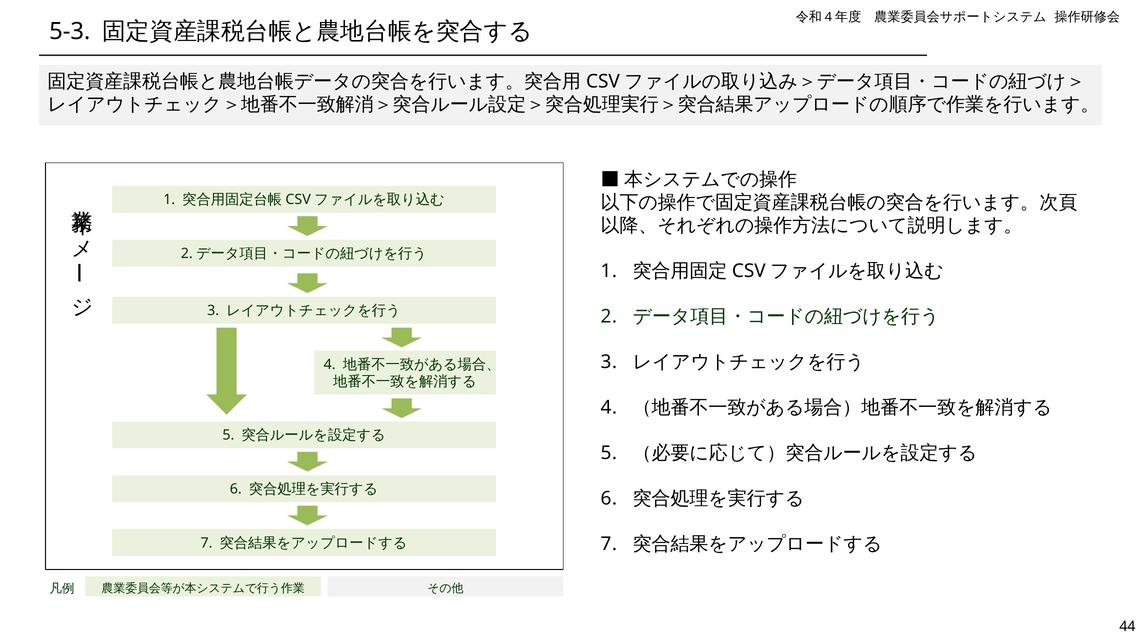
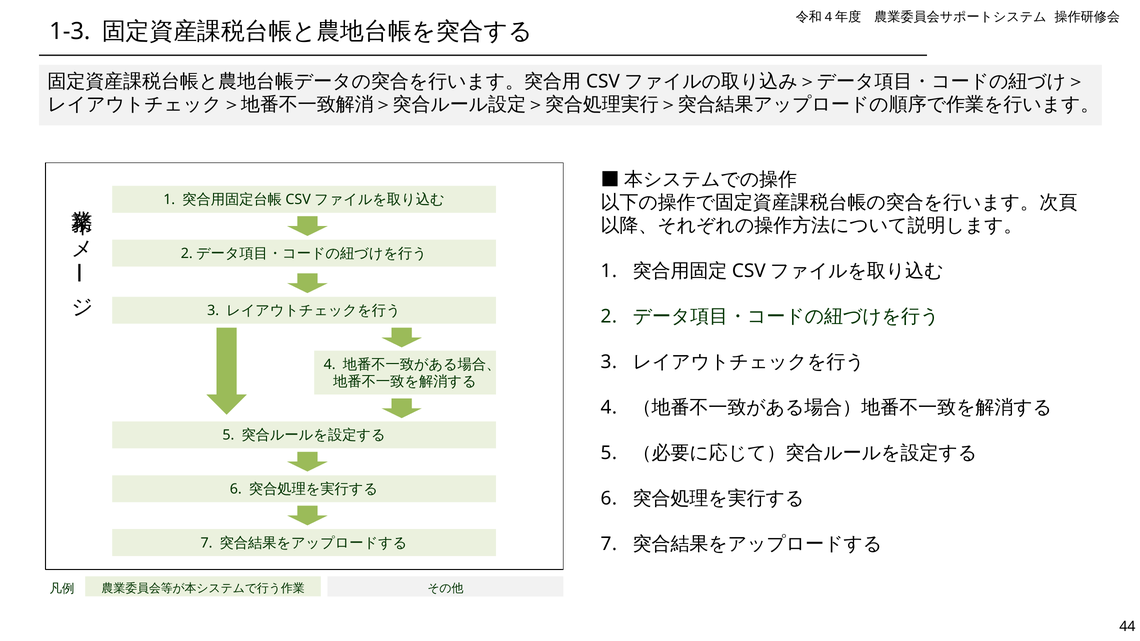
5-3: 5-3 -> 1-3
